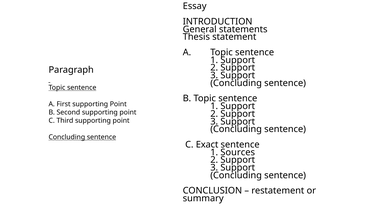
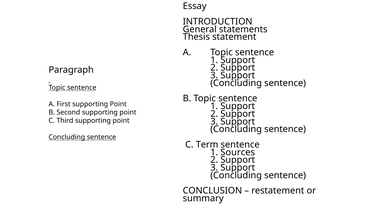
Exact: Exact -> Term
